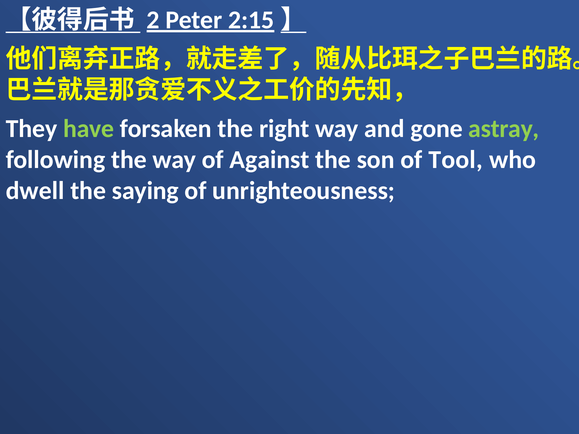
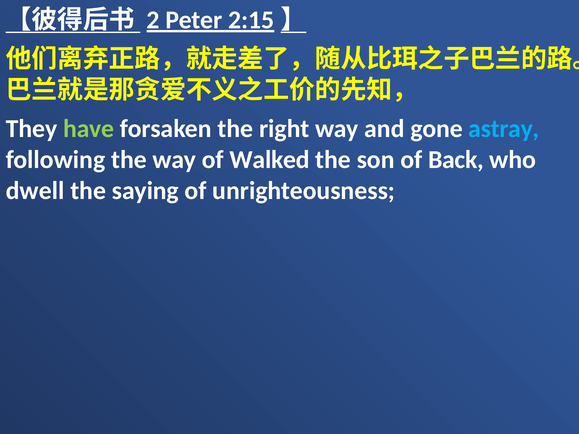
astray colour: light green -> light blue
Against: Against -> Walked
Tool: Tool -> Back
